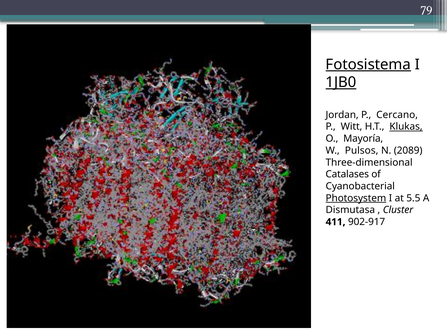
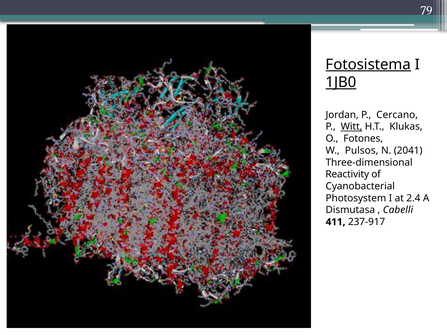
Witt underline: none -> present
Klukas underline: present -> none
Mayoría: Mayoría -> Fotones
2089: 2089 -> 2041
Catalases: Catalases -> Reactivity
Photosystem underline: present -> none
5.5: 5.5 -> 2.4
Cluster: Cluster -> Cabelli
902-917: 902-917 -> 237-917
